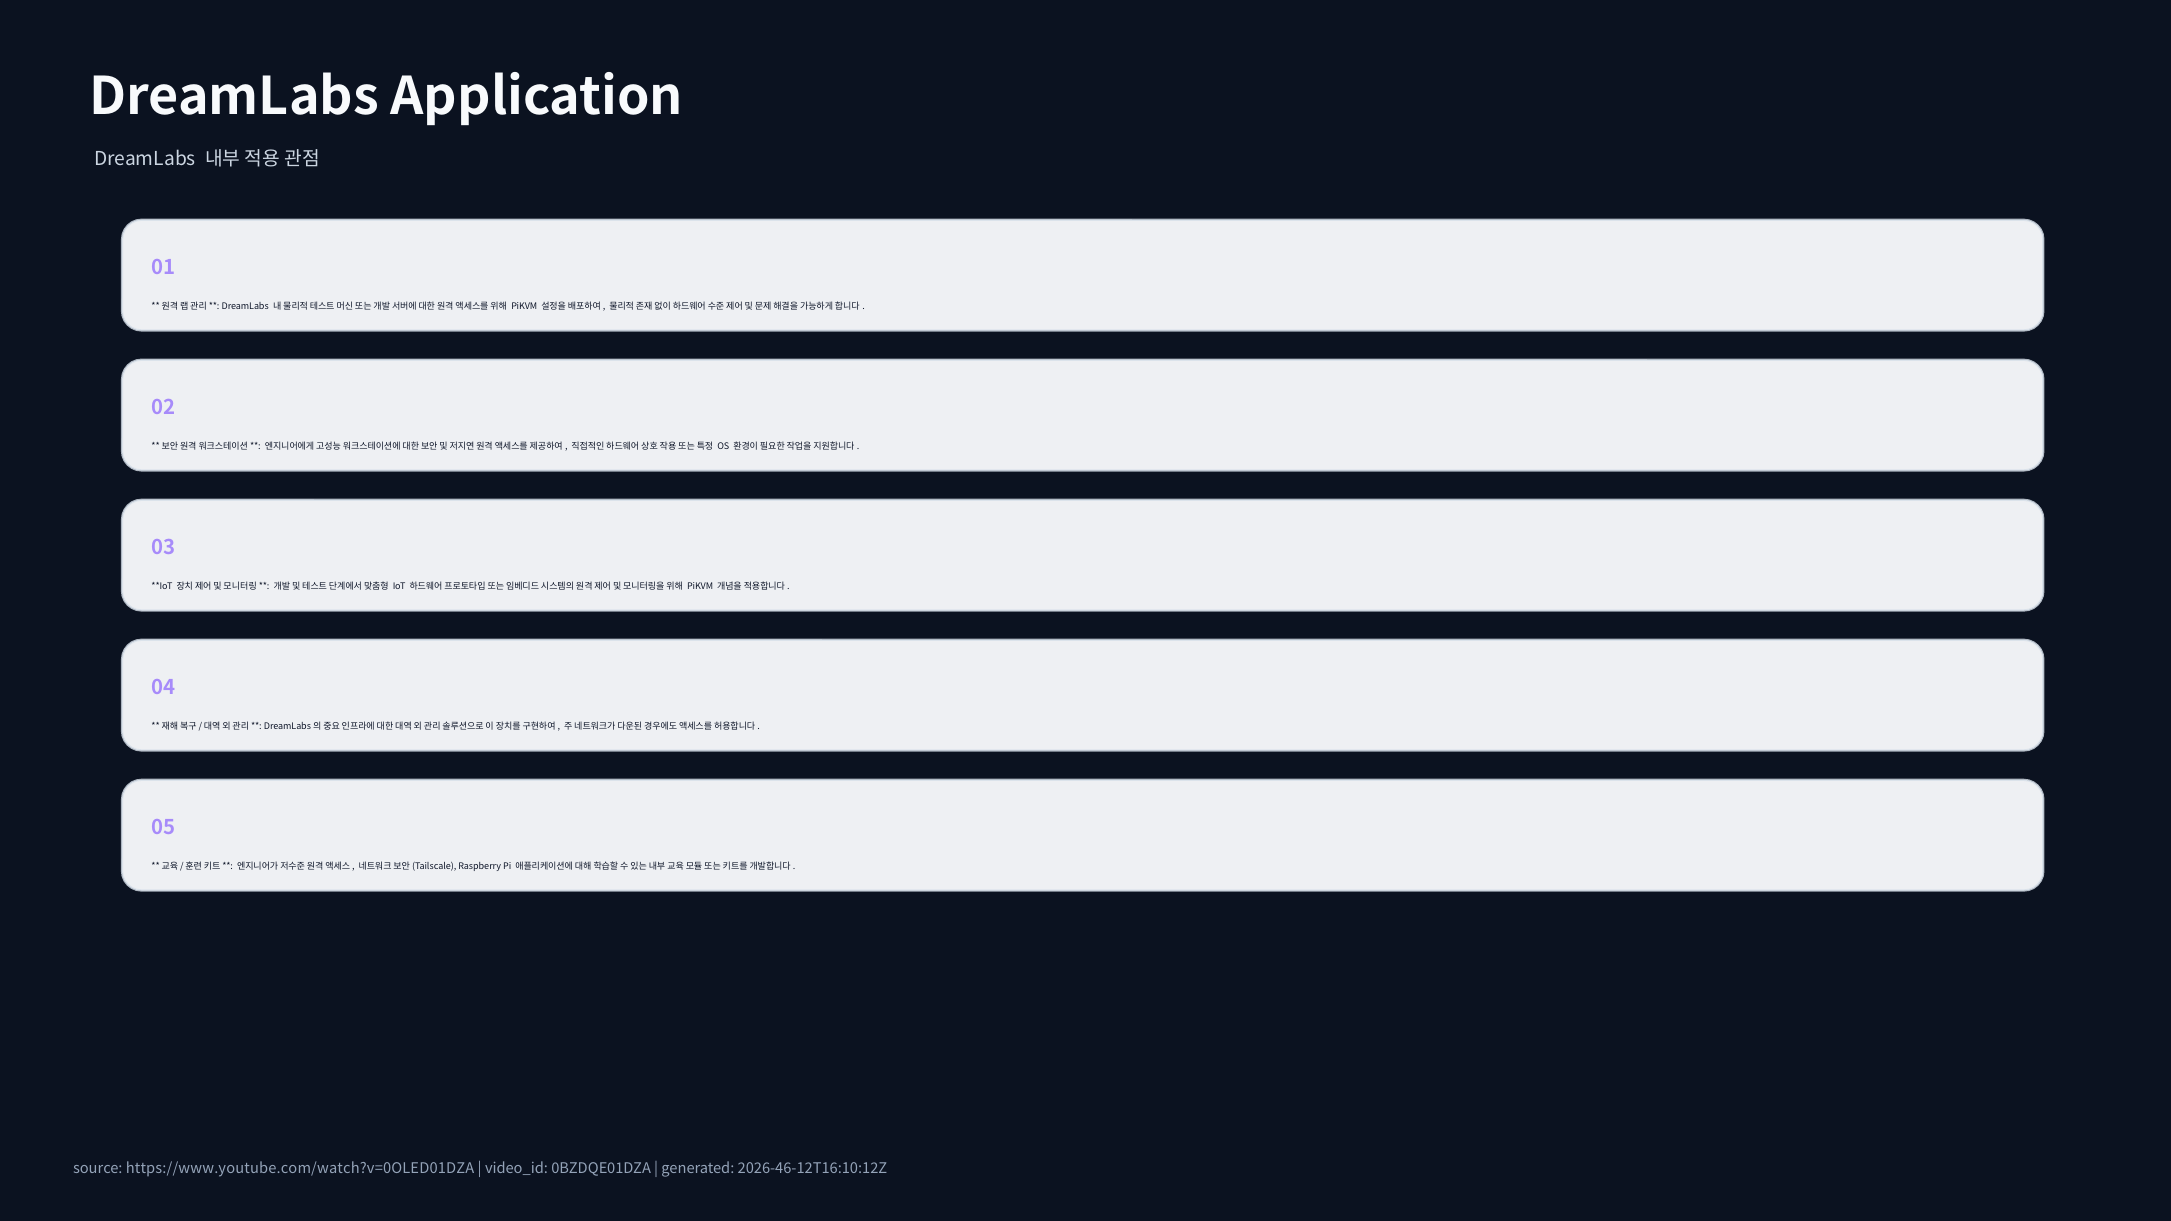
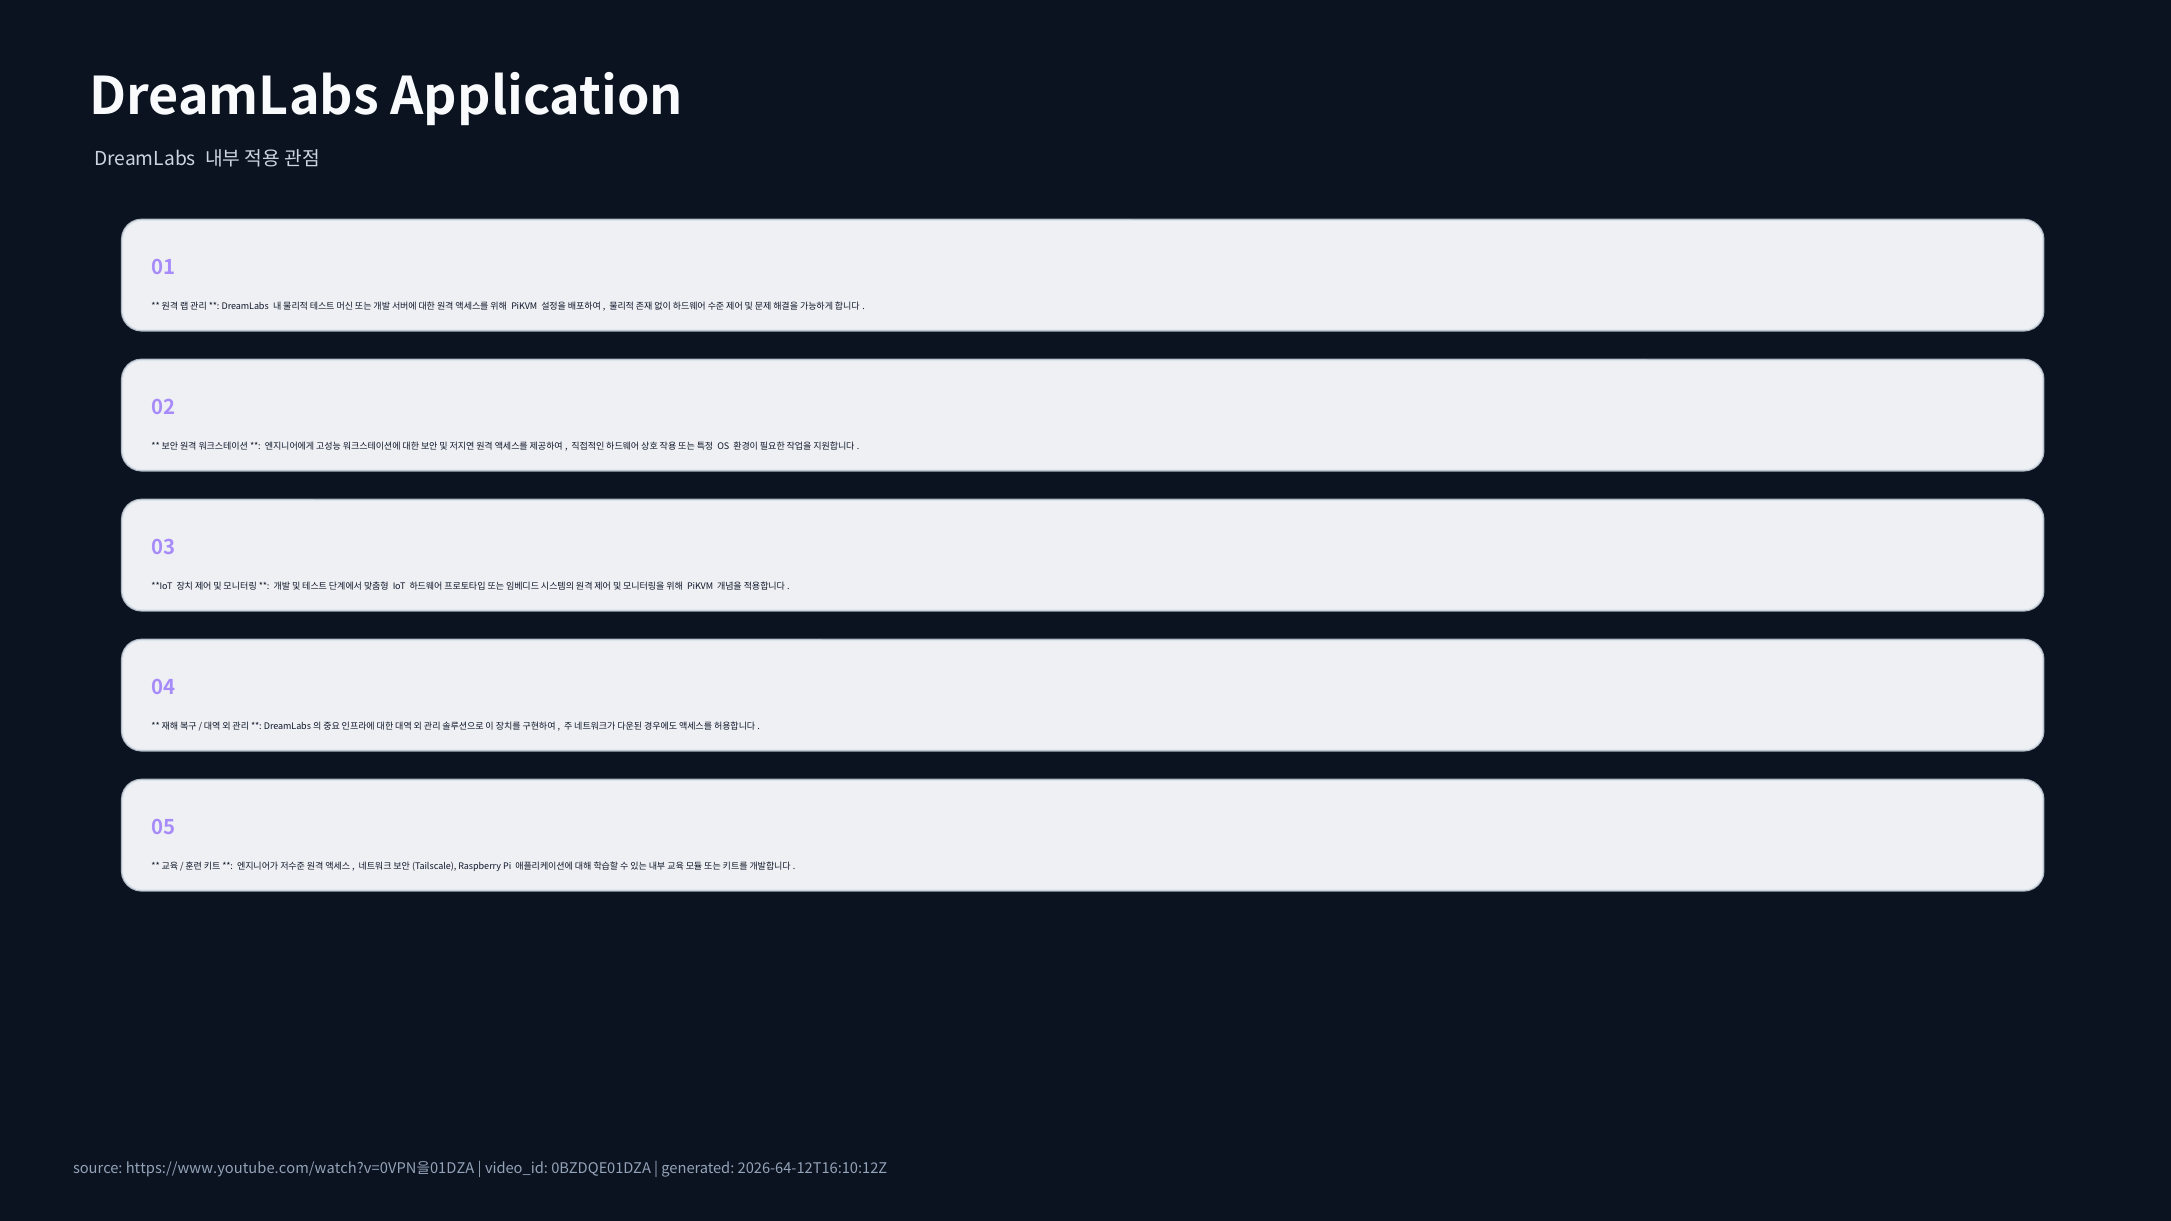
https://www.youtube.com/watch?v=0OLED01DZA: https://www.youtube.com/watch?v=0OLED01DZA -> https://www.youtube.com/watch?v=0VPN을01DZA
2026-46-12T16:10:12Z: 2026-46-12T16:10:12Z -> 2026-64-12T16:10:12Z
